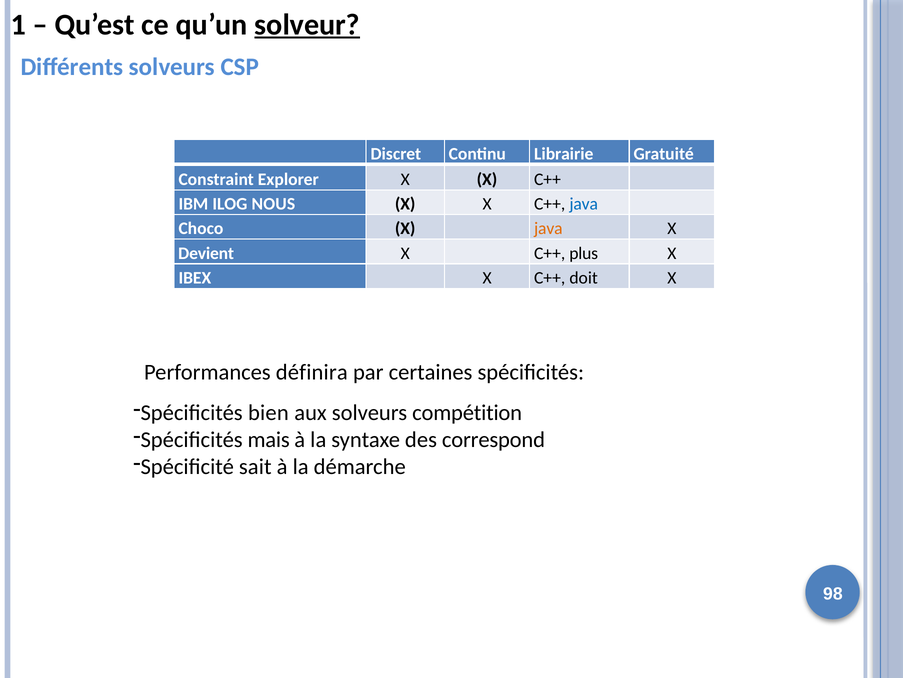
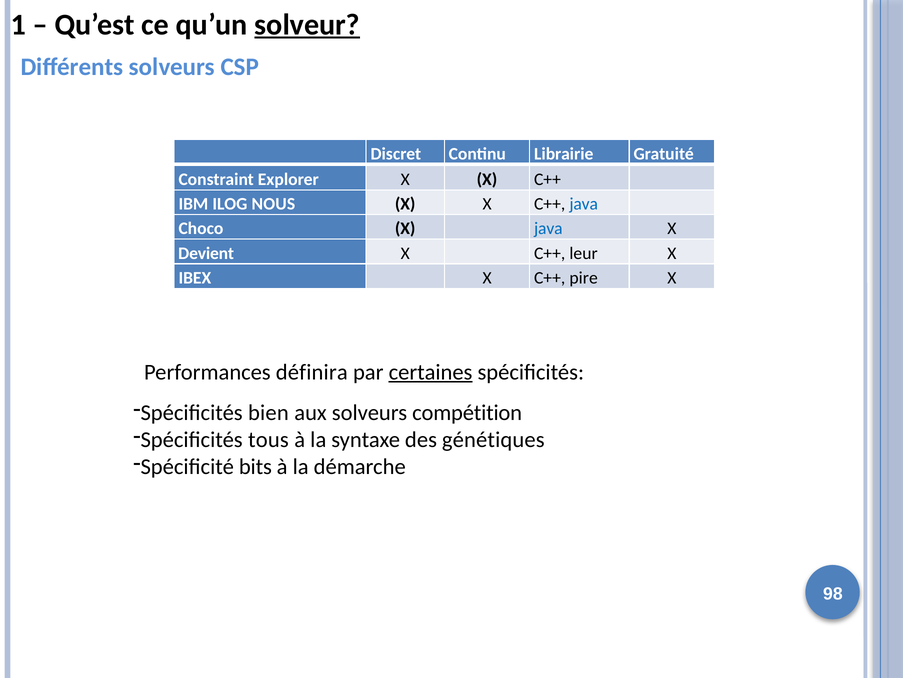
java at (548, 228) colour: orange -> blue
plus: plus -> leur
doit: doit -> pire
certaines underline: none -> present
mais: mais -> tous
correspond: correspond -> génétiques
sait: sait -> bits
